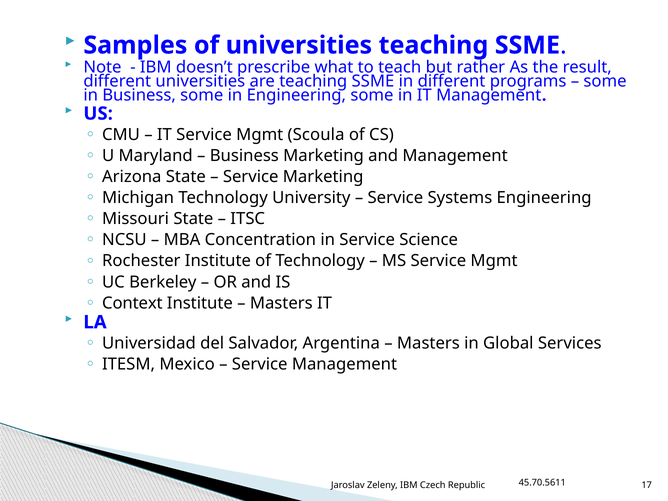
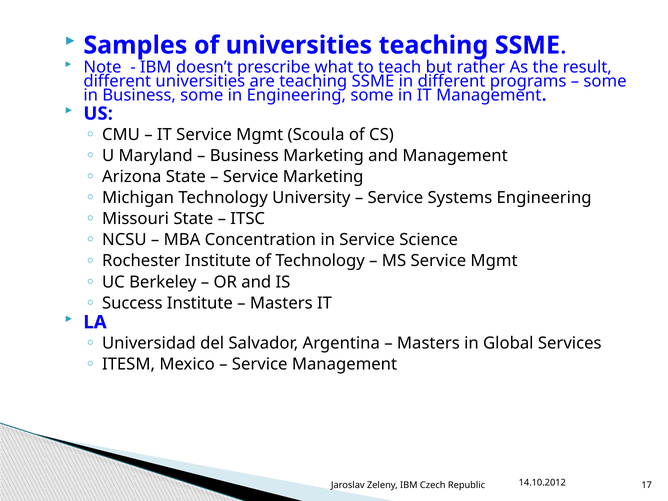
Context: Context -> Success
45.70.5611: 45.70.5611 -> 14.10.2012
